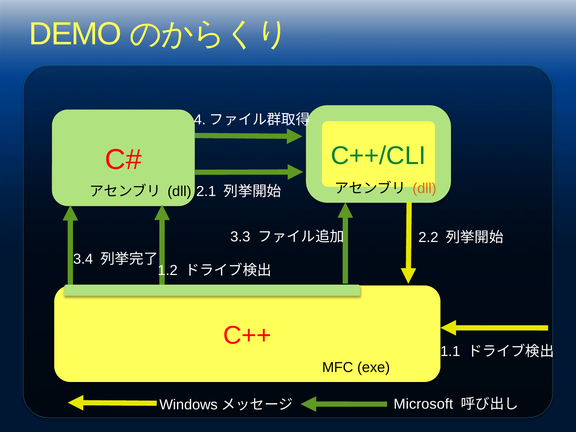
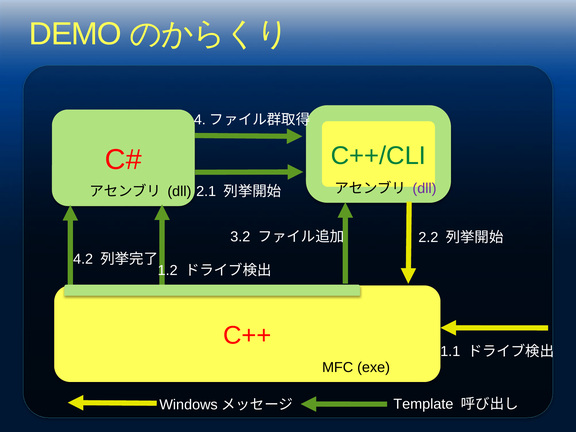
dll at (424, 188) colour: orange -> purple
3.3: 3.3 -> 3.2
3.4: 3.4 -> 4.2
Microsoft: Microsoft -> Template
